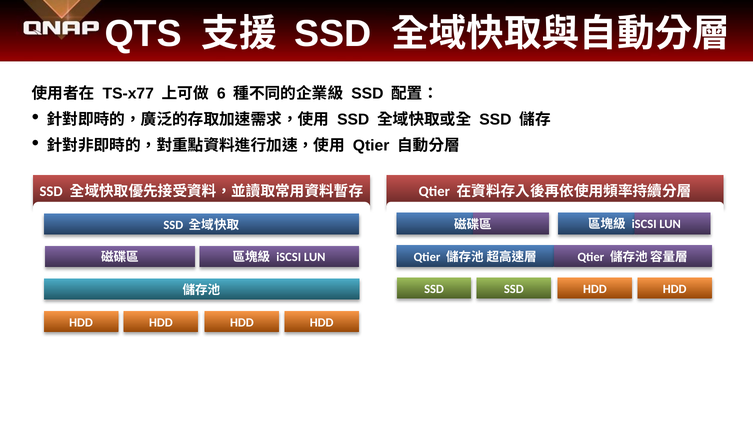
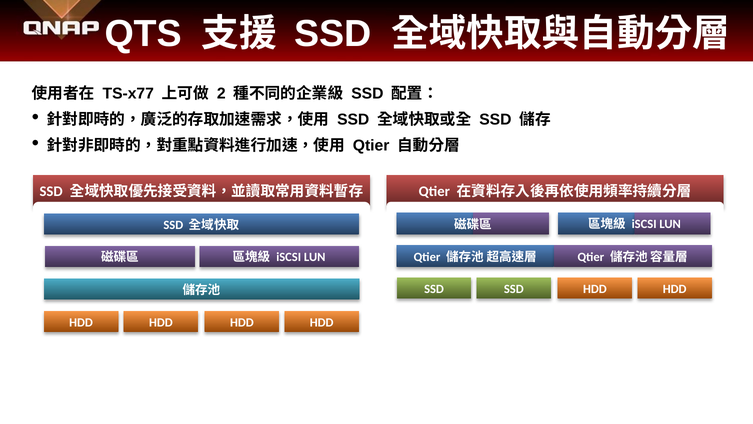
6: 6 -> 2
